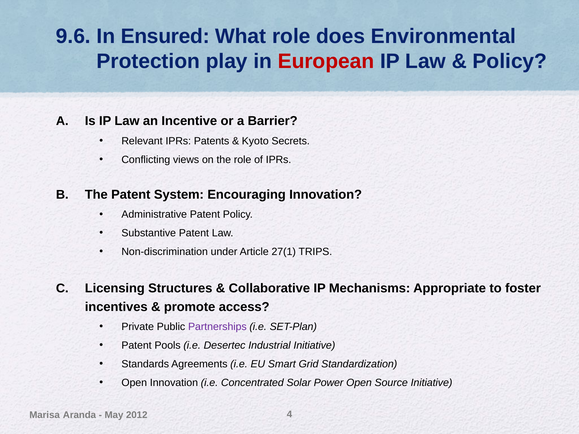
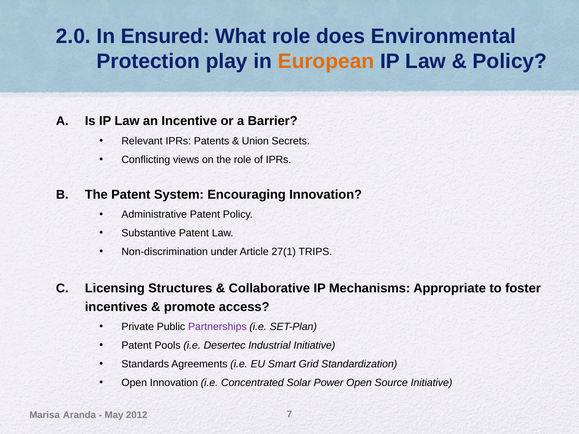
9.6: 9.6 -> 2.0
European colour: red -> orange
Kyoto: Kyoto -> Union
4: 4 -> 7
